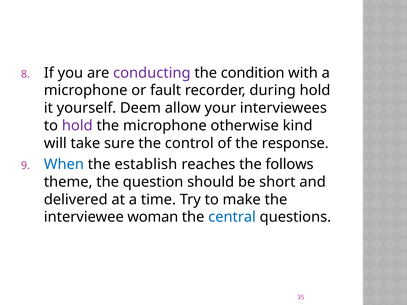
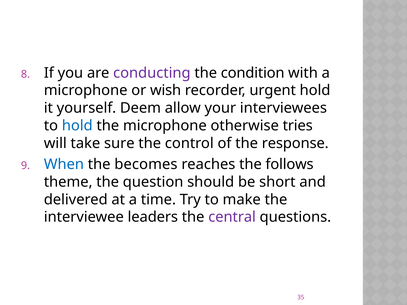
fault: fault -> wish
during: during -> urgent
hold at (77, 126) colour: purple -> blue
kind: kind -> tries
establish: establish -> becomes
woman: woman -> leaders
central colour: blue -> purple
